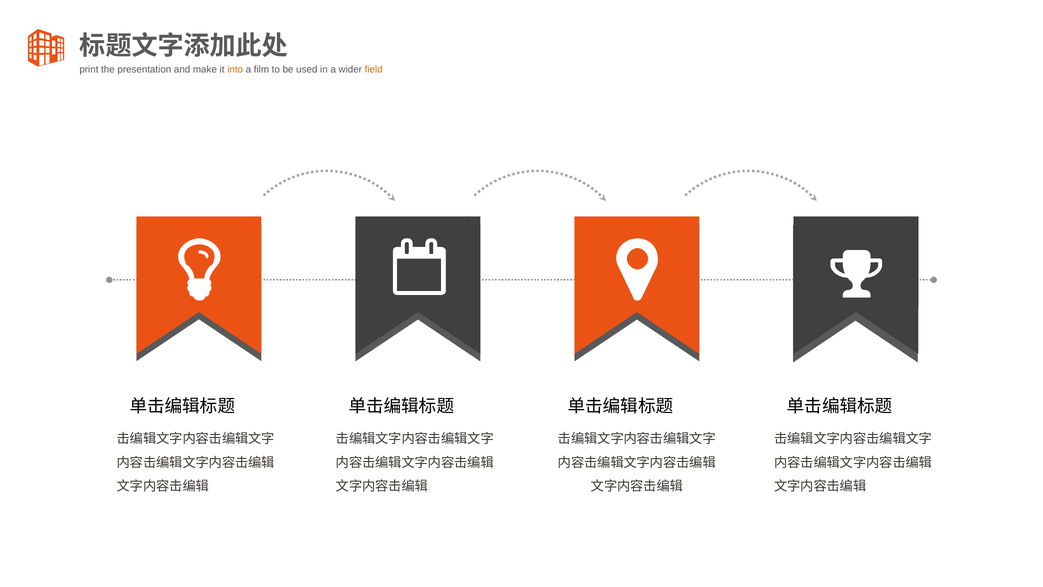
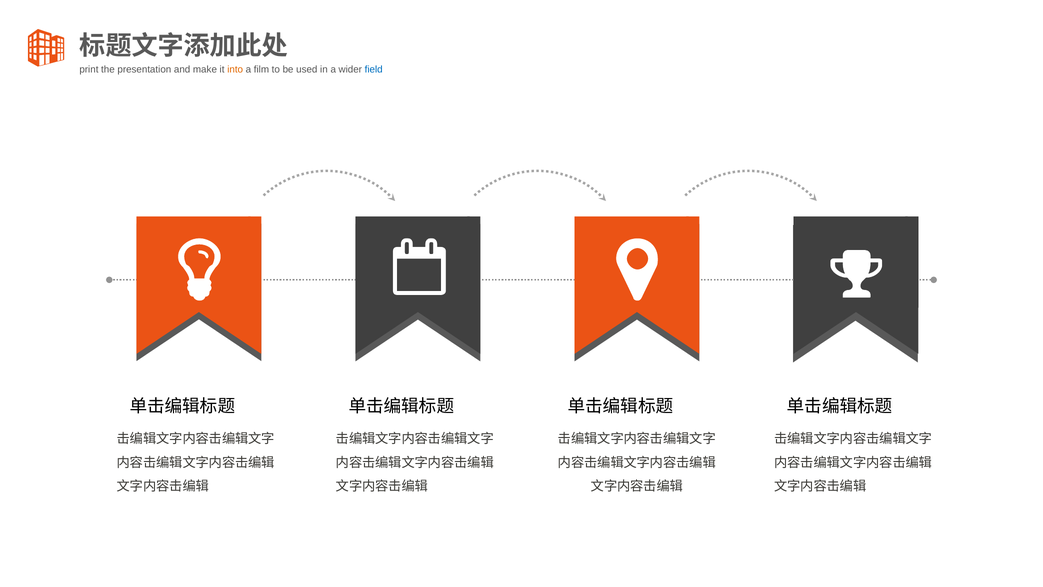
field colour: orange -> blue
